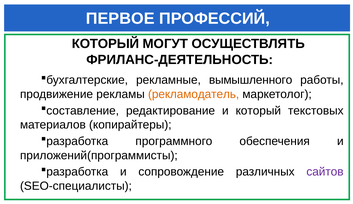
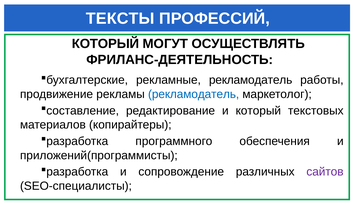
ПЕРВОЕ: ПЕРВОЕ -> ТЕКСТЫ
рекламные вымышленного: вымышленного -> рекламодатель
рекламодатель at (194, 94) colour: orange -> blue
